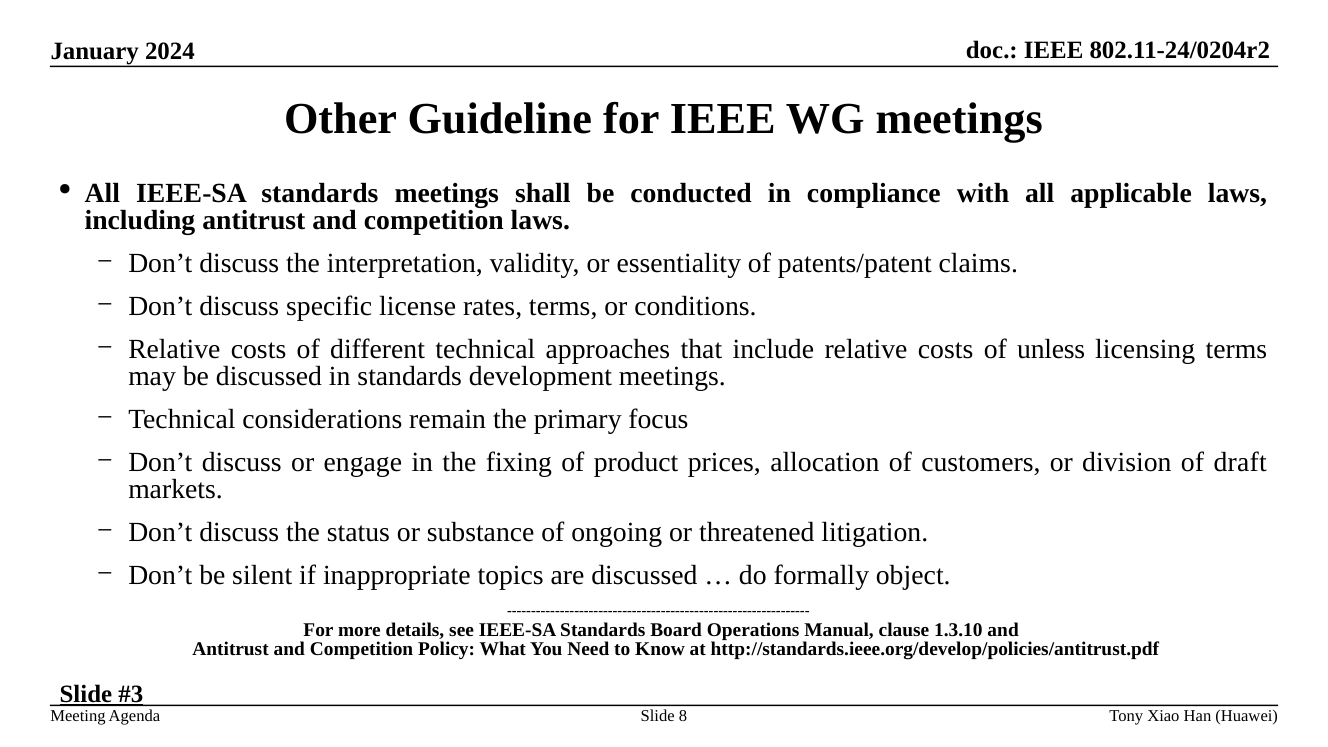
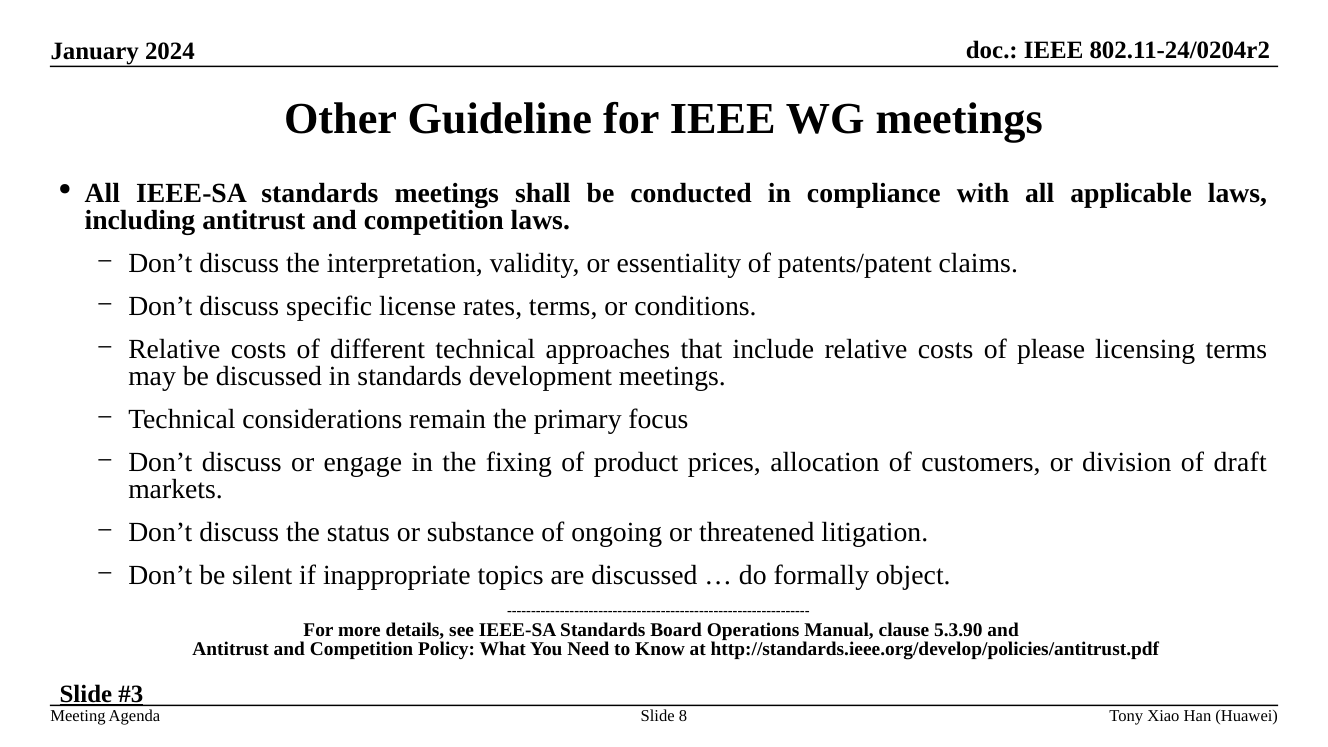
unless: unless -> please
1.3.10: 1.3.10 -> 5.3.90
